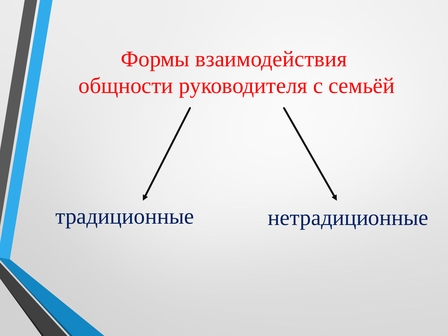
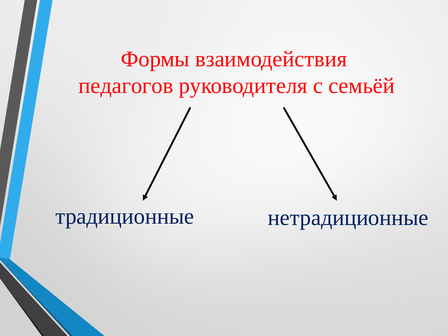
общности: общности -> педагогов
